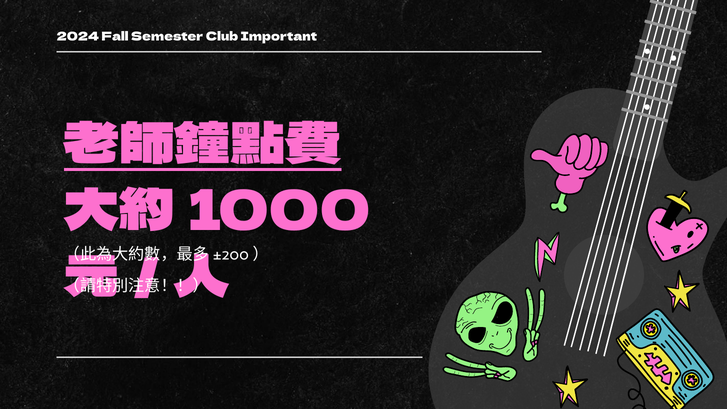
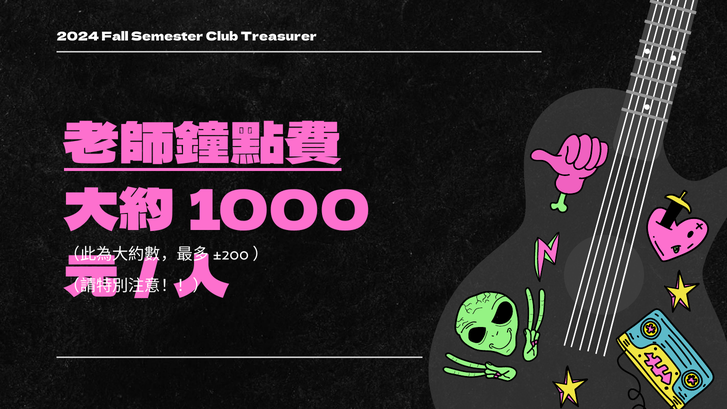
Important: Important -> Treasurer
